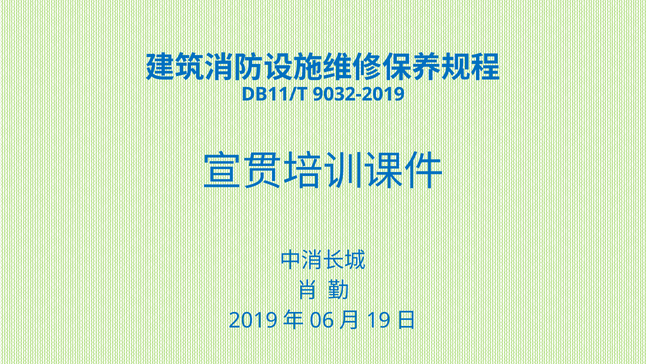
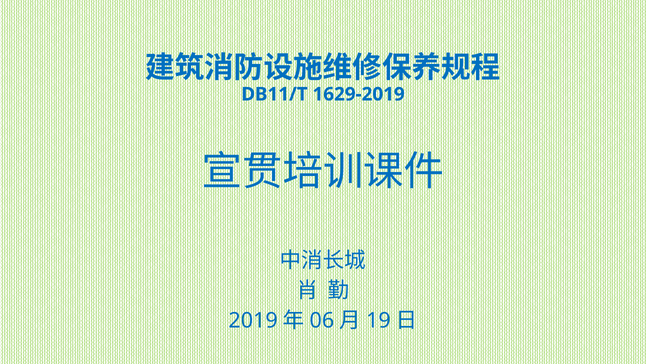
9032-2019: 9032-2019 -> 1629-2019
